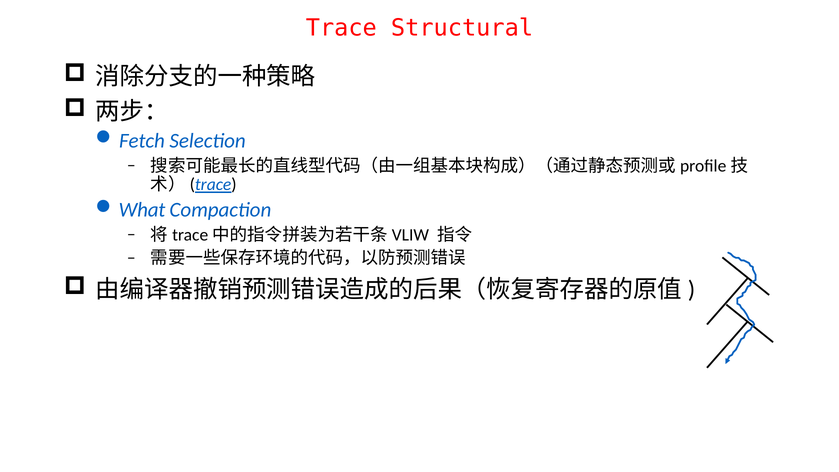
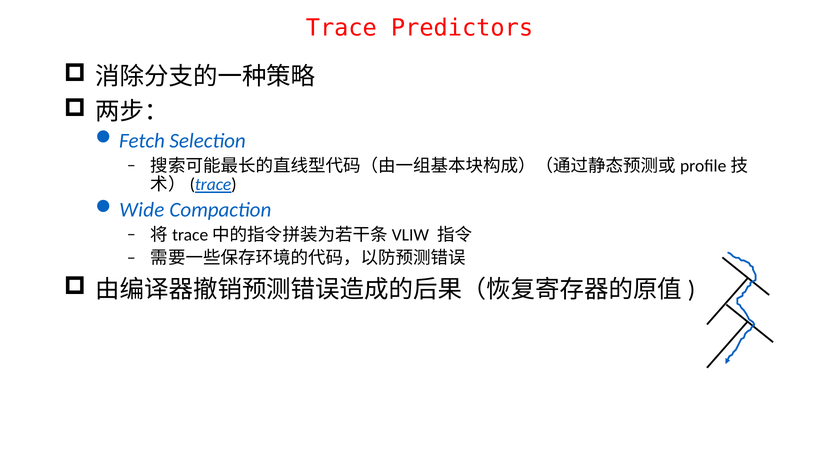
Structural: Structural -> Predictors
What: What -> Wide
